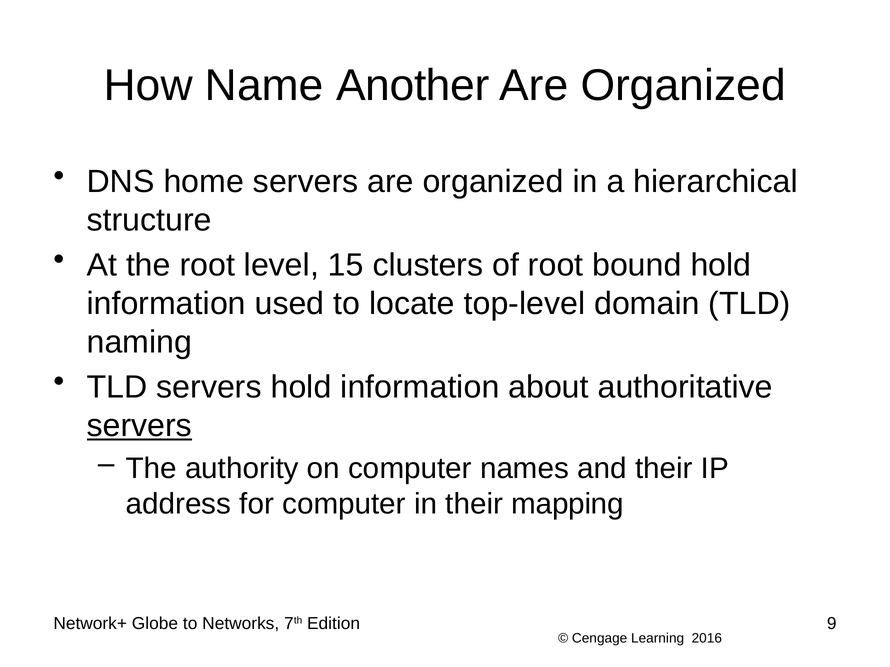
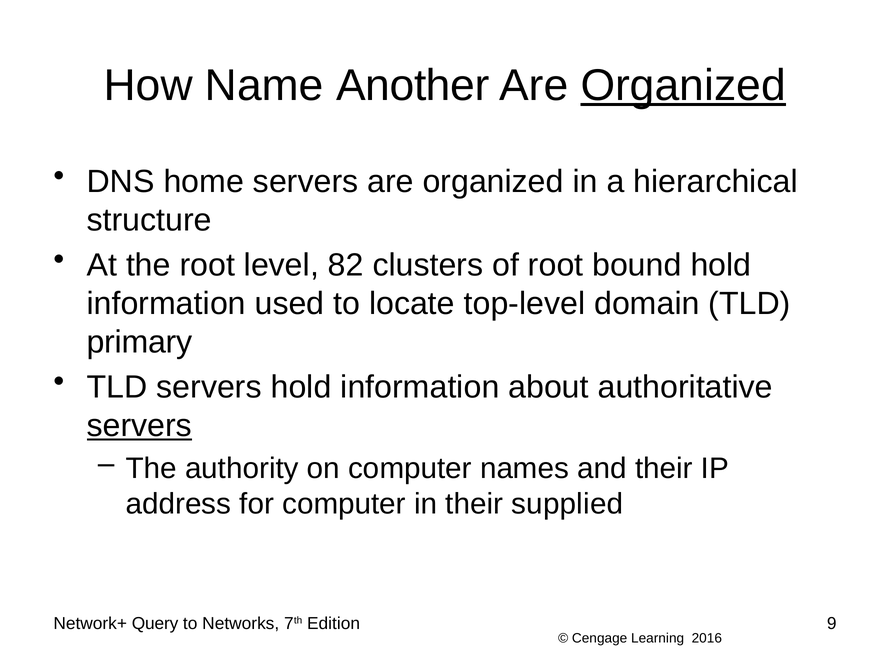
Organized at (683, 85) underline: none -> present
15: 15 -> 82
naming: naming -> primary
mapping: mapping -> supplied
Globe: Globe -> Query
